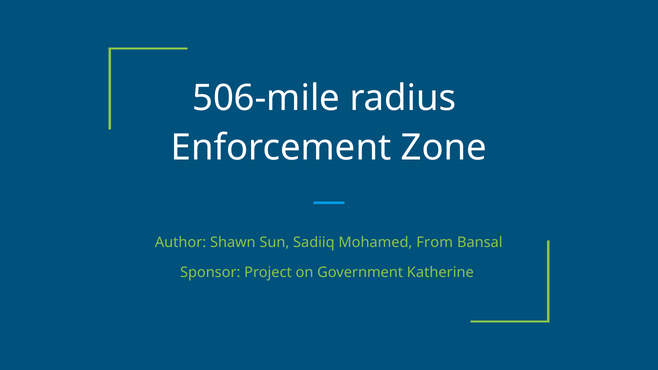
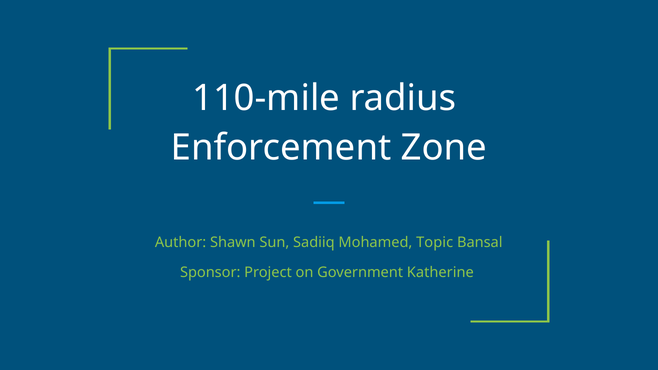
506-mile: 506-mile -> 110-mile
From: From -> Topic
